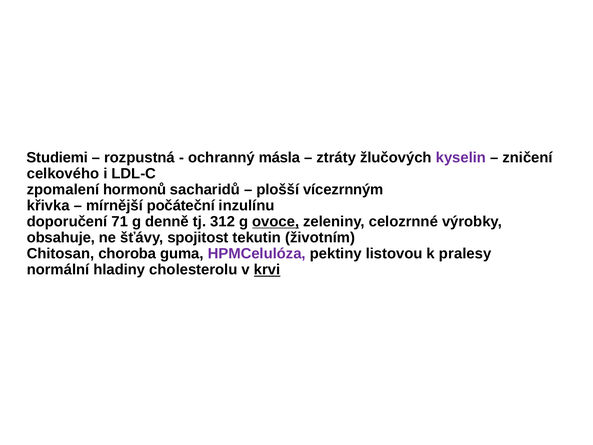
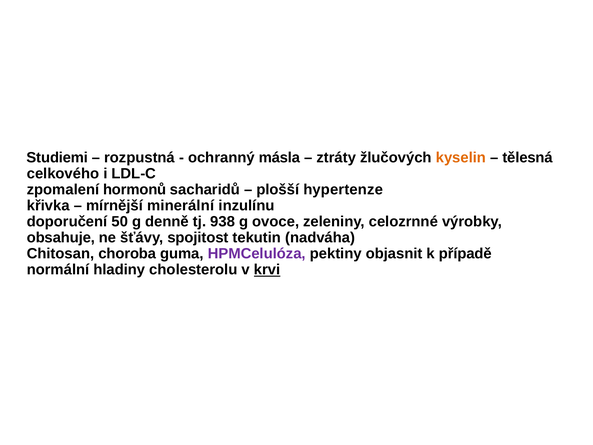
kyselin colour: purple -> orange
zničení: zničení -> tělesná
vícezrnným: vícezrnným -> hypertenze
počáteční: počáteční -> minerální
71: 71 -> 50
312: 312 -> 938
ovoce underline: present -> none
životním: životním -> nadváha
listovou: listovou -> objasnit
pralesy: pralesy -> případě
